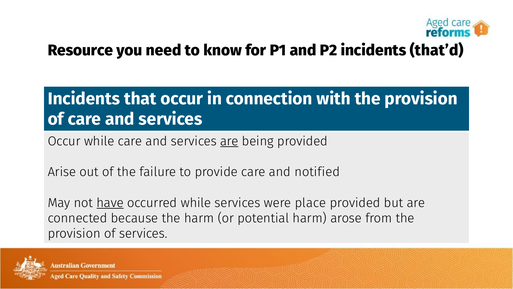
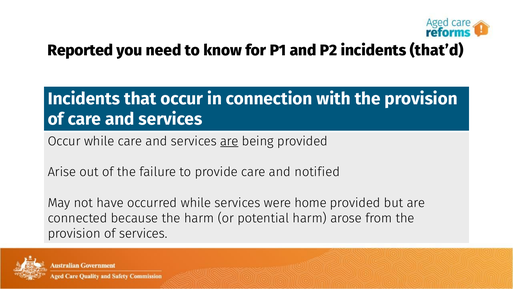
Resource: Resource -> Reported
have underline: present -> none
place: place -> home
